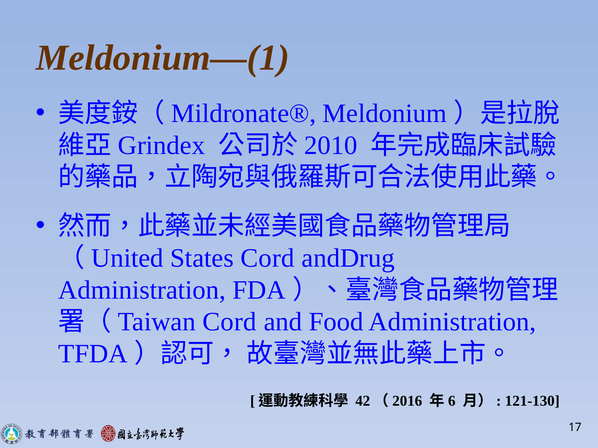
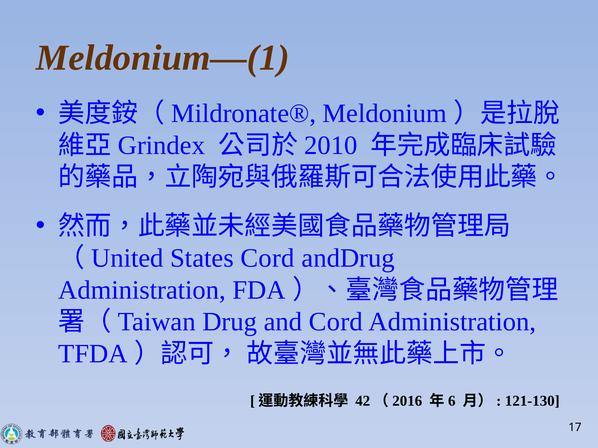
Cord at (230, 322): Cord -> Drug
and Food: Food -> Cord
